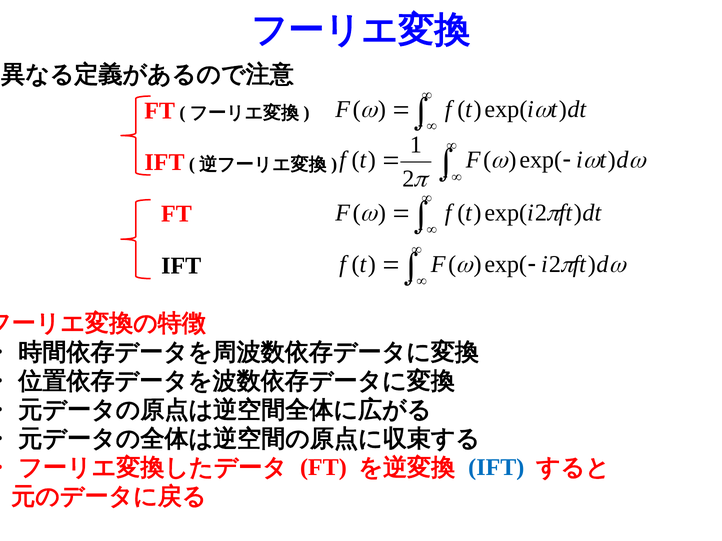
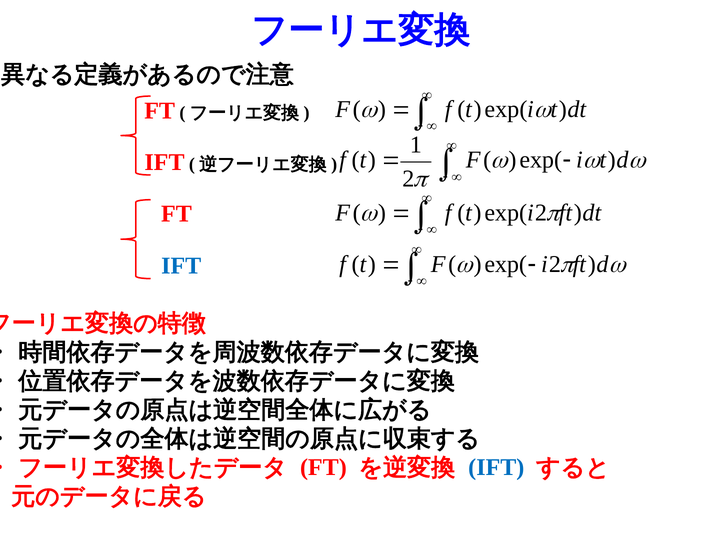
IFT at (181, 266) colour: black -> blue
